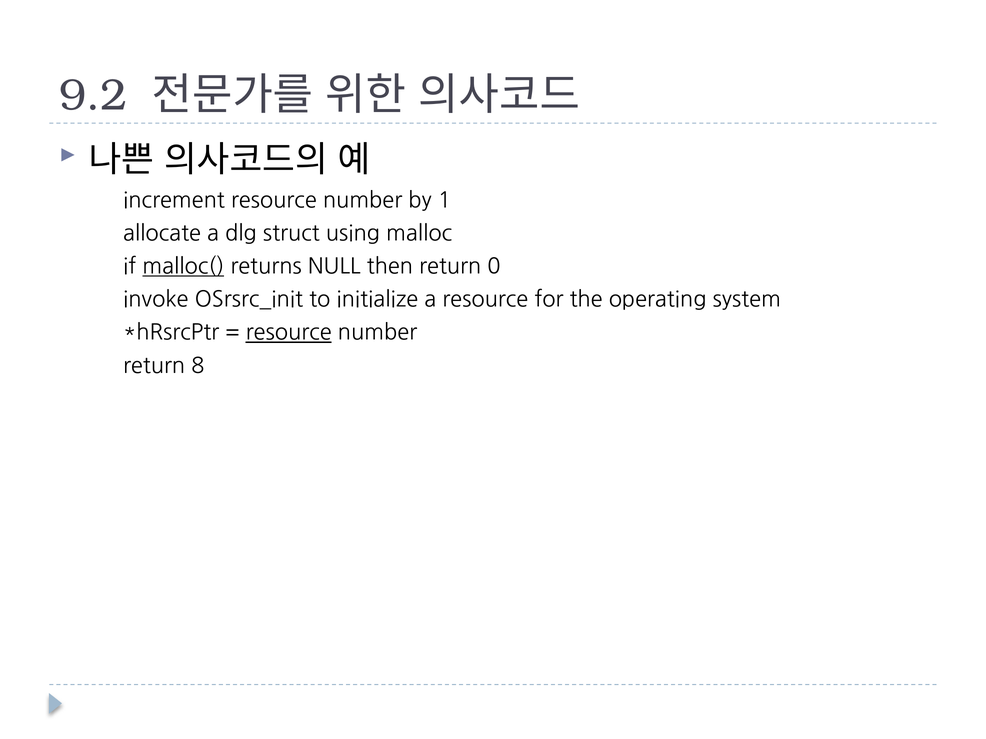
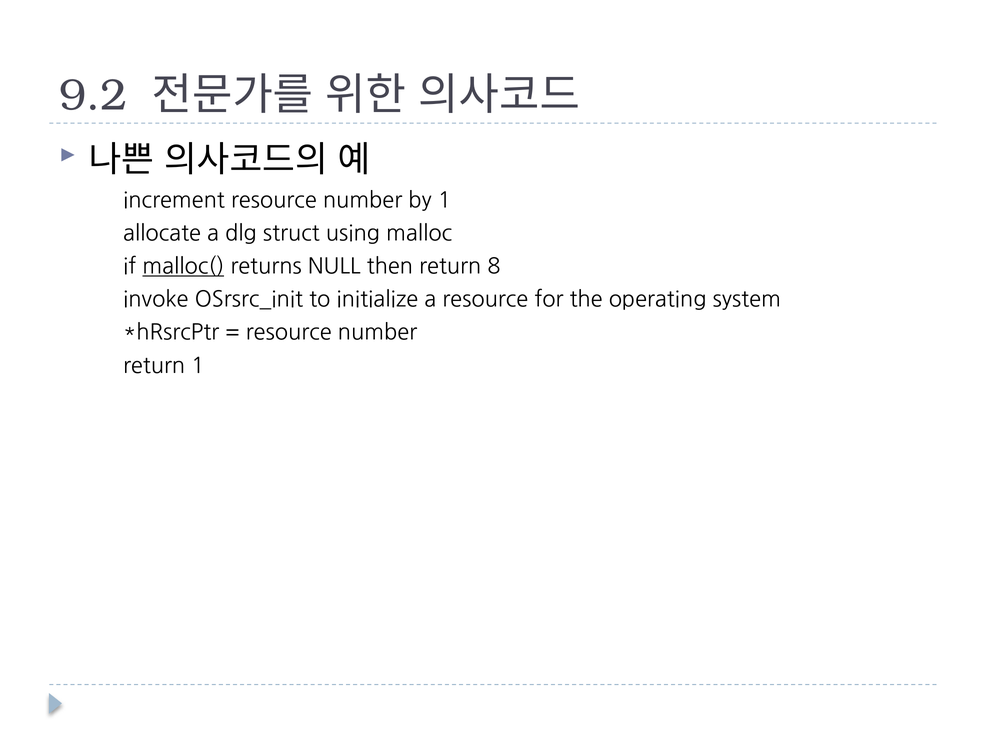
0: 0 -> 8
resource at (289, 333) underline: present -> none
return 8: 8 -> 1
